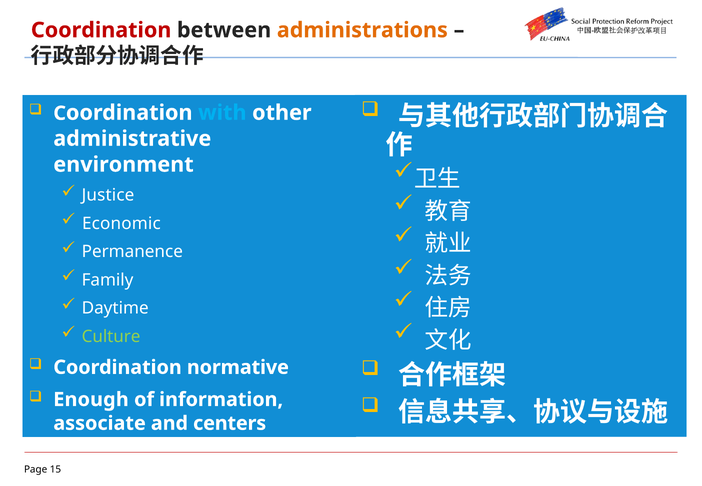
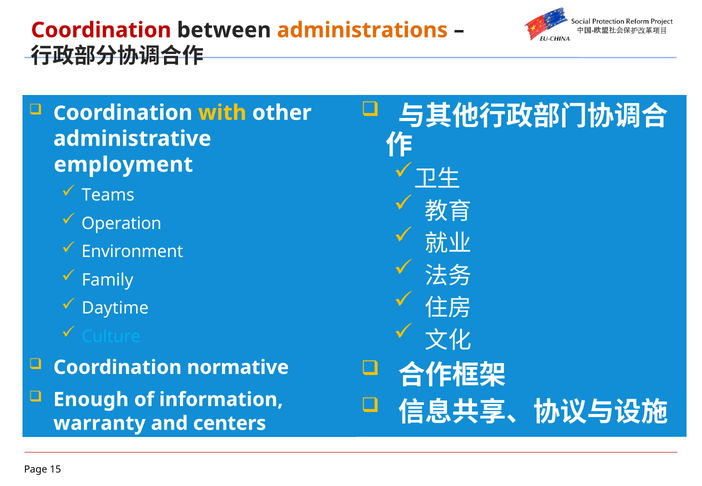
with colour: light blue -> yellow
environment: environment -> employment
Justice: Justice -> Teams
Economic: Economic -> Operation
Permanence: Permanence -> Environment
Culture colour: light green -> light blue
associate: associate -> warranty
